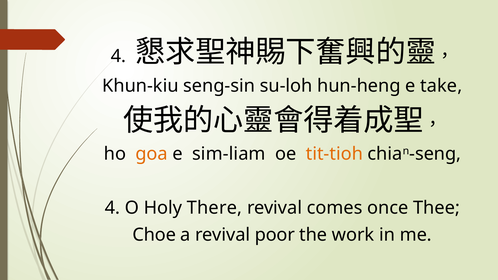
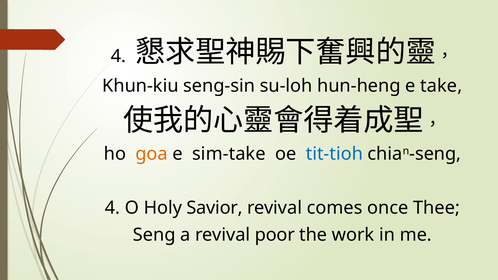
sim-liam: sim-liam -> sim-take
tit-tioh colour: orange -> blue
There: There -> Savior
Choe: Choe -> Seng
